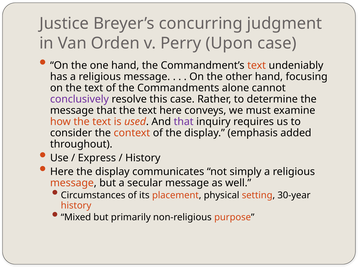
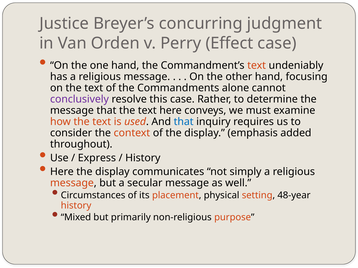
Upon: Upon -> Effect
that at (184, 122) colour: purple -> blue
30-year: 30-year -> 48-year
